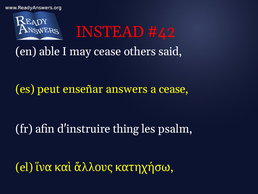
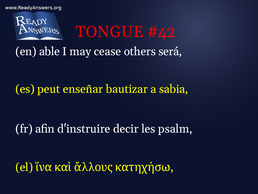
INSTEAD: INSTEAD -> TONGUE
said: said -> será
answers: answers -> bautizar
a cease: cease -> sabia
thing: thing -> decir
